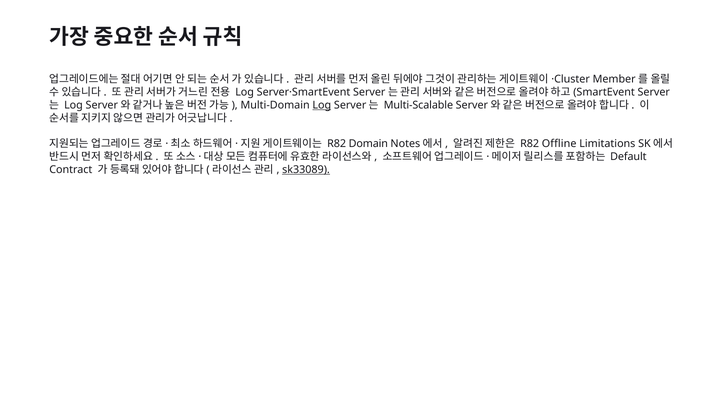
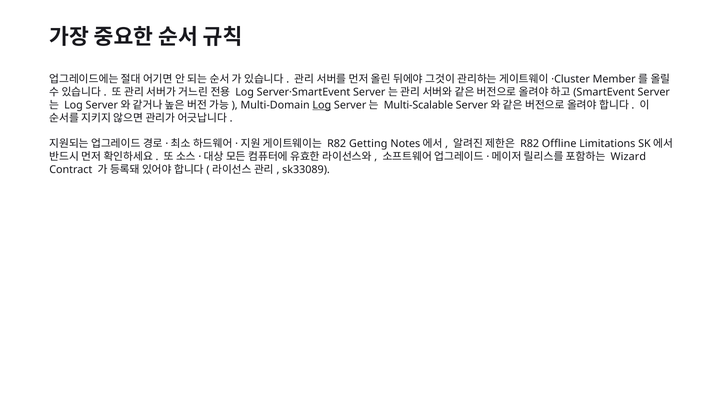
Domain: Domain -> Getting
Default: Default -> Wizard
sk33089 underline: present -> none
